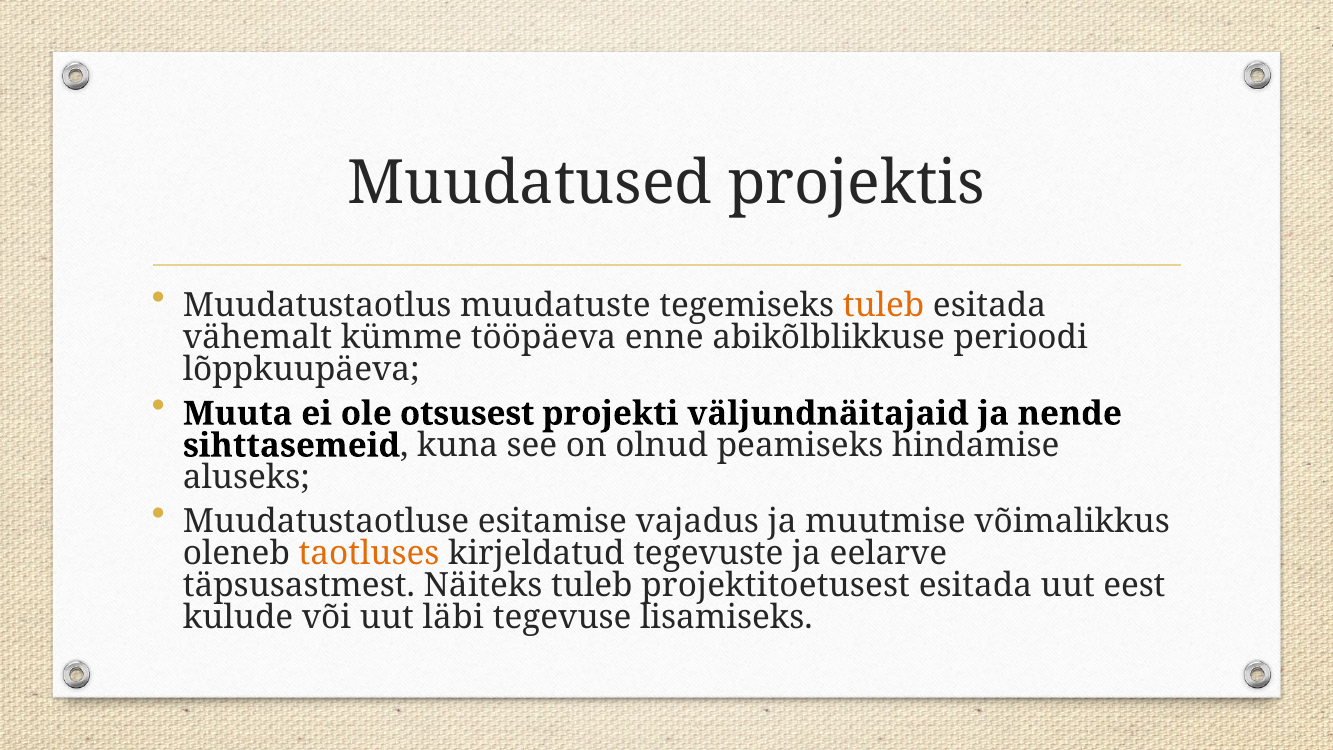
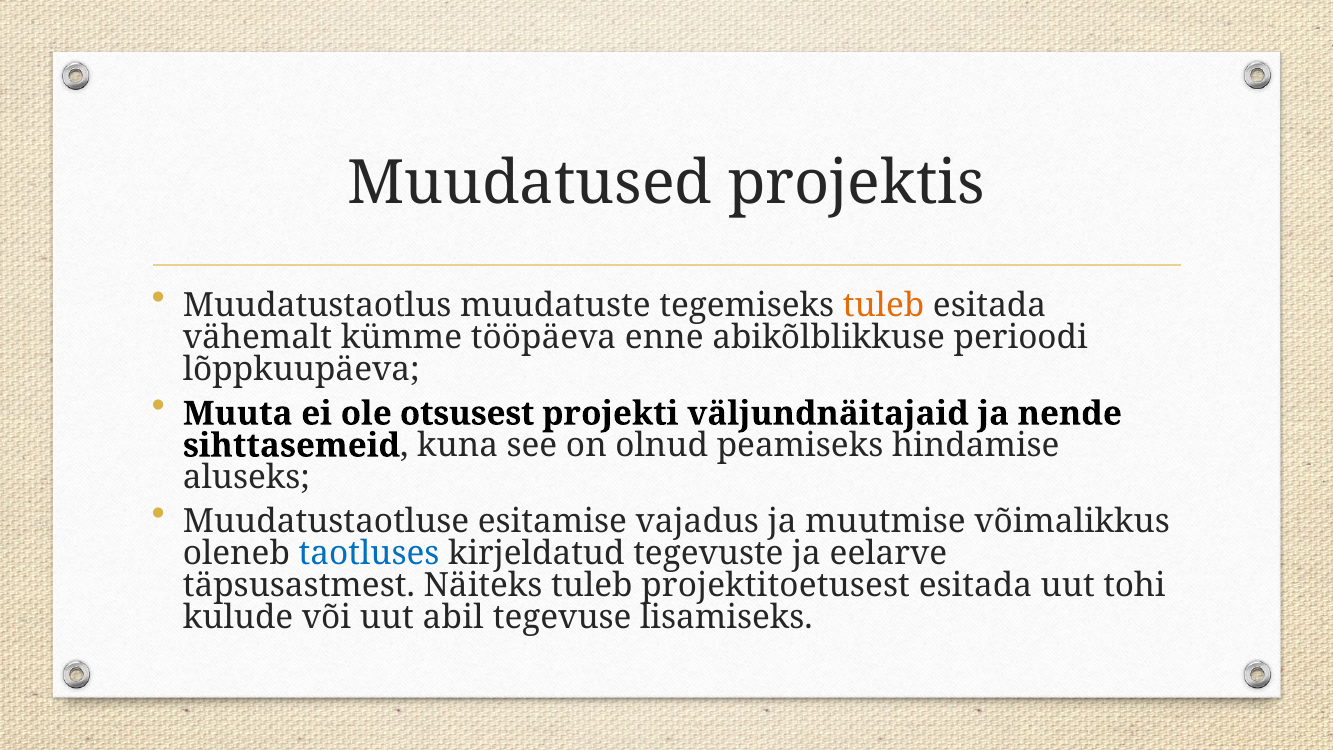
taotluses colour: orange -> blue
eest: eest -> tohi
läbi: läbi -> abil
